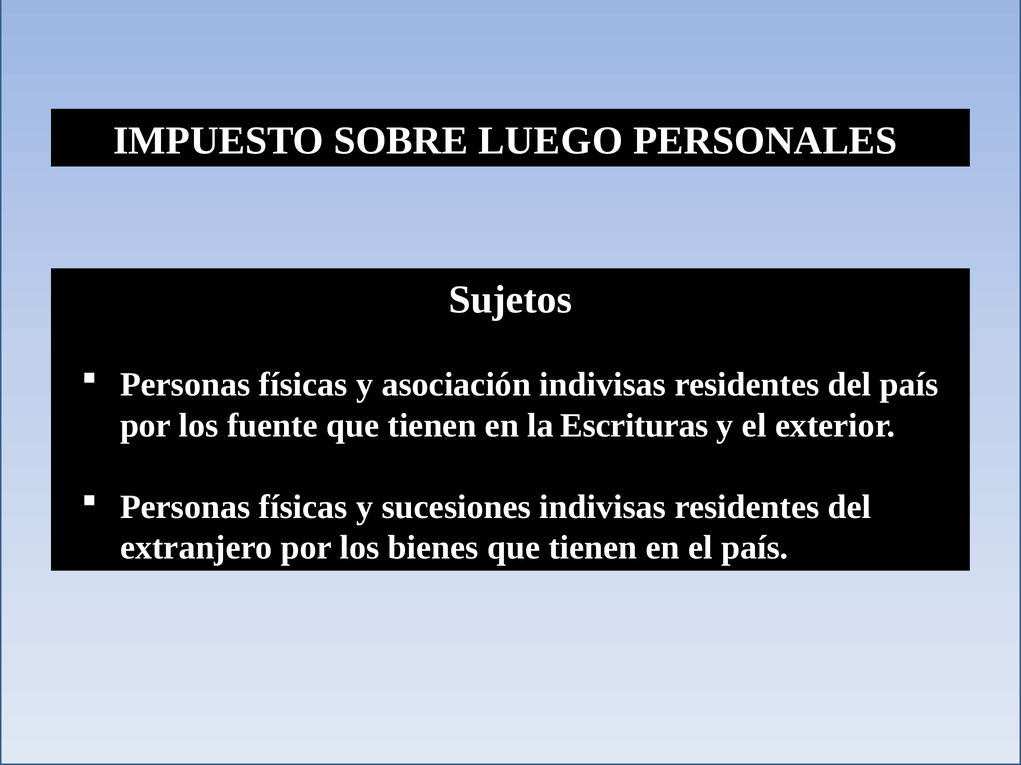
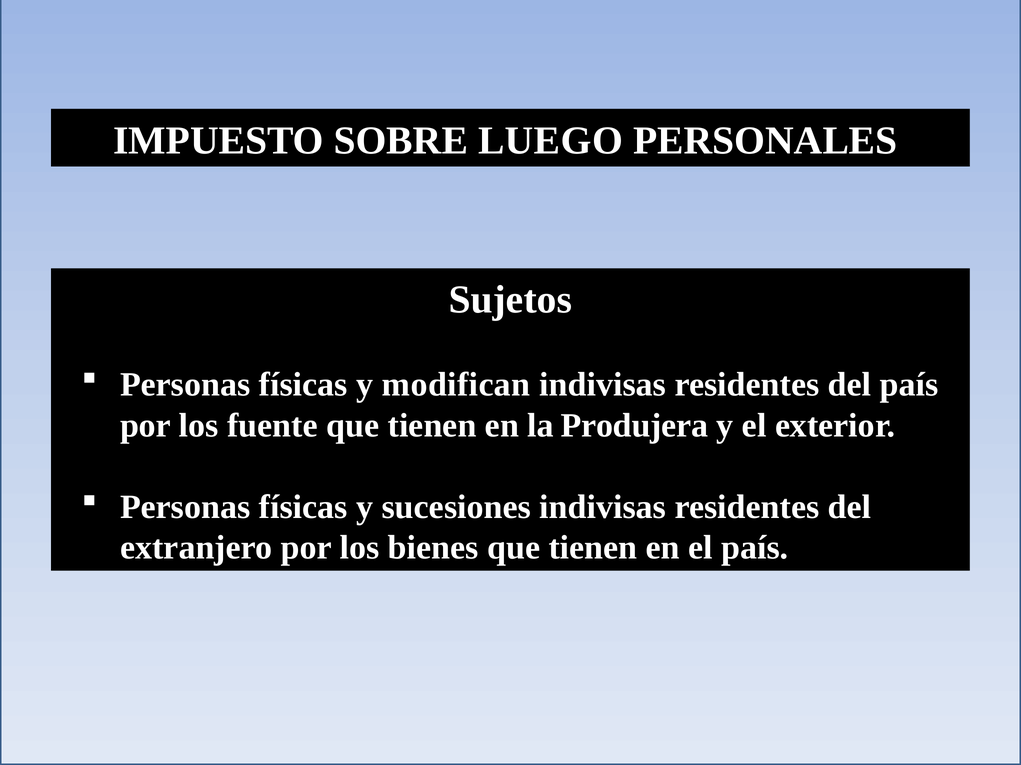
asociación: asociación -> modifican
Escrituras: Escrituras -> Produjera
